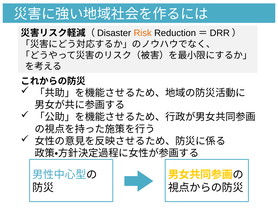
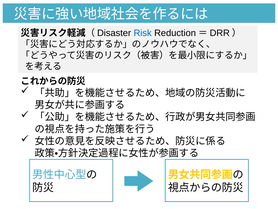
Risk colour: orange -> blue
